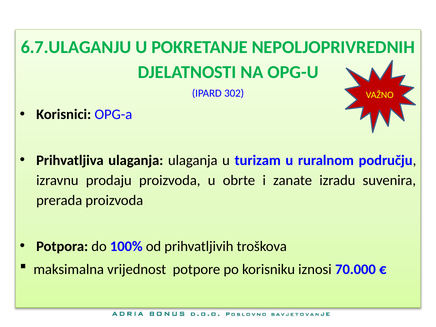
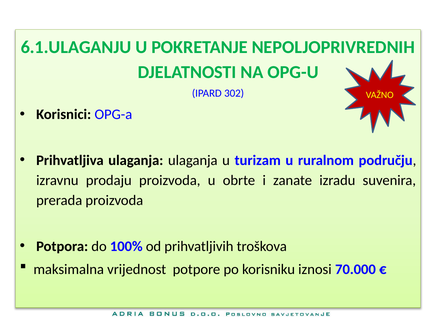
6.7.ULAGANJU: 6.7.ULAGANJU -> 6.1.ULAGANJU
